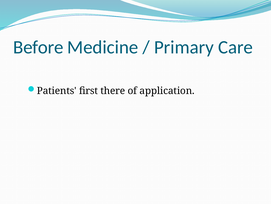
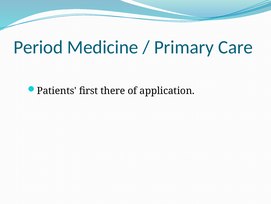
Before: Before -> Period
